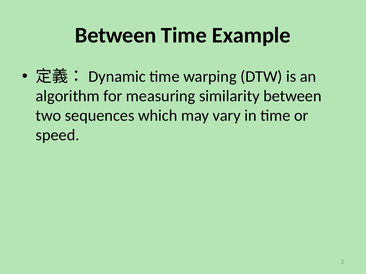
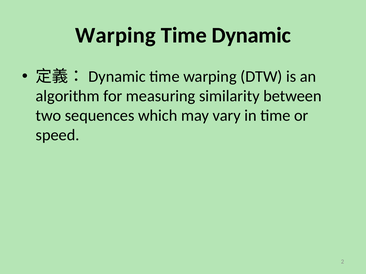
Between at (116, 35): Between -> Warping
Example: Example -> Dynamic
